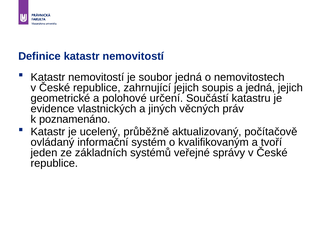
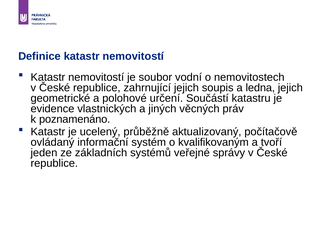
soubor jedná: jedná -> vodní
a jedná: jedná -> ledna
